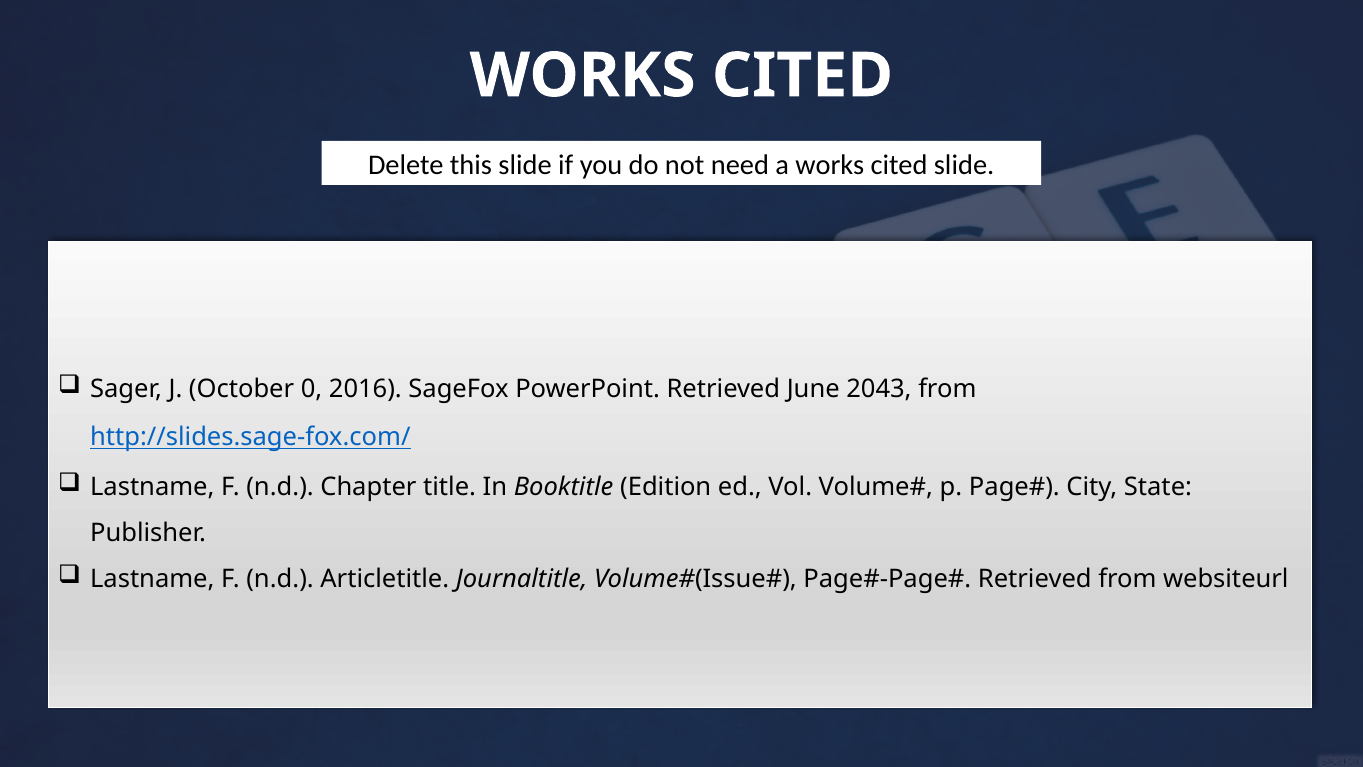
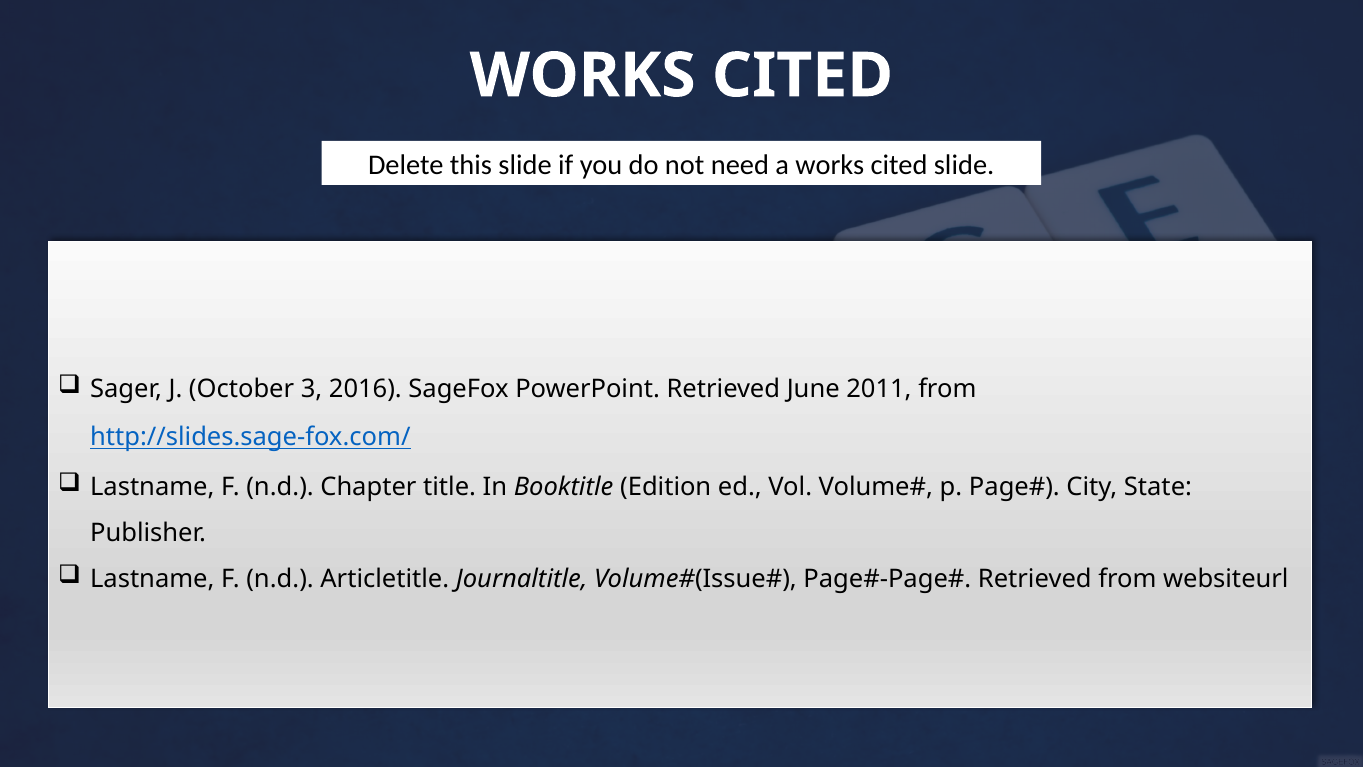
0: 0 -> 3
2043: 2043 -> 2011
